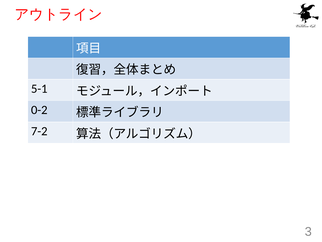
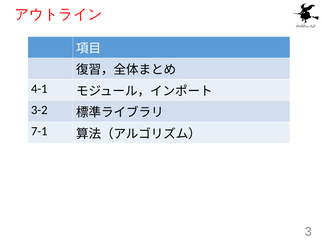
5-1: 5-1 -> 4-1
0-2: 0-2 -> 3-2
7-2: 7-2 -> 7-1
